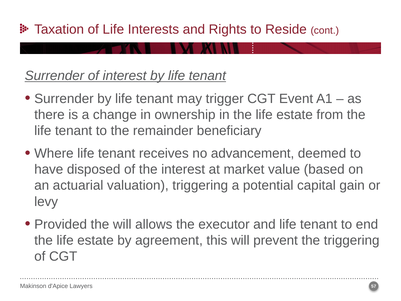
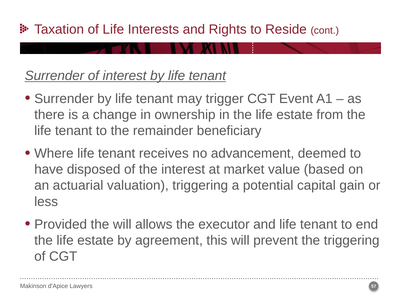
levy: levy -> less
